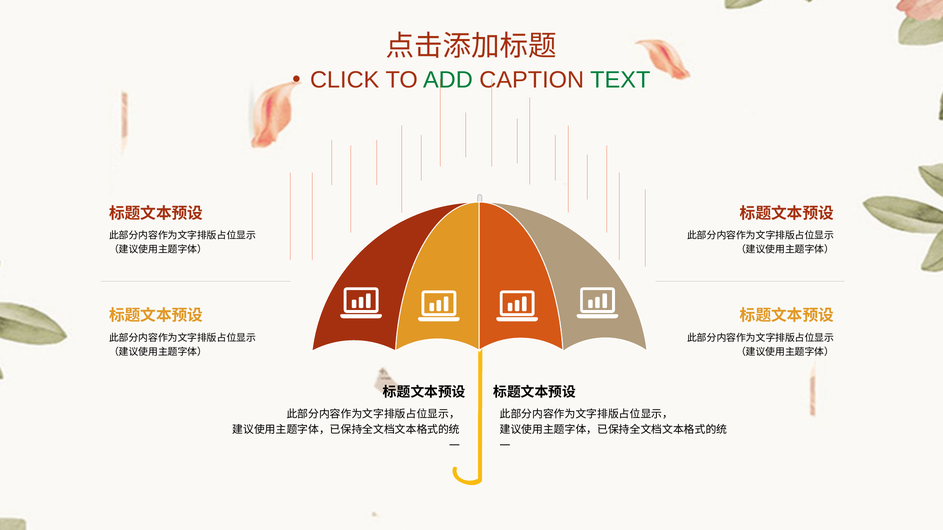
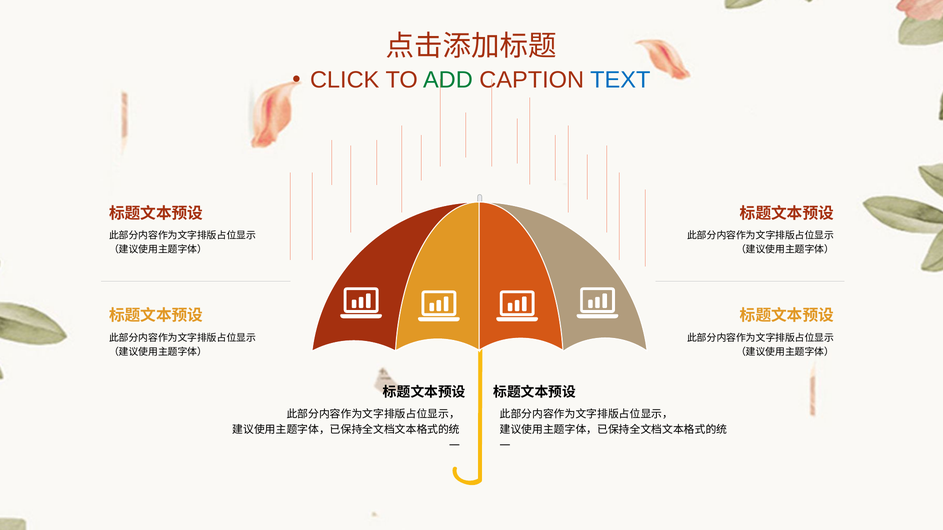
TEXT colour: green -> blue
